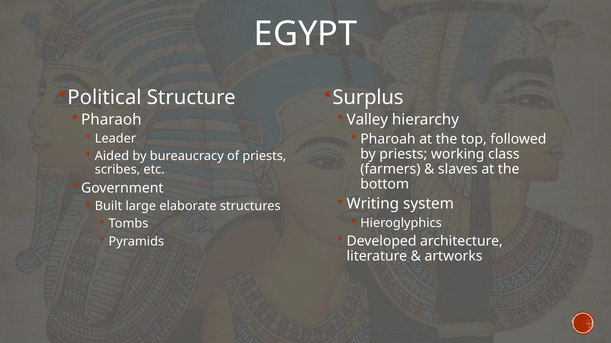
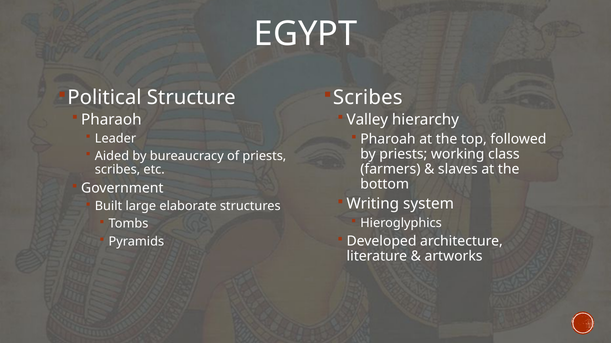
Surplus at (368, 98): Surplus -> Scribes
